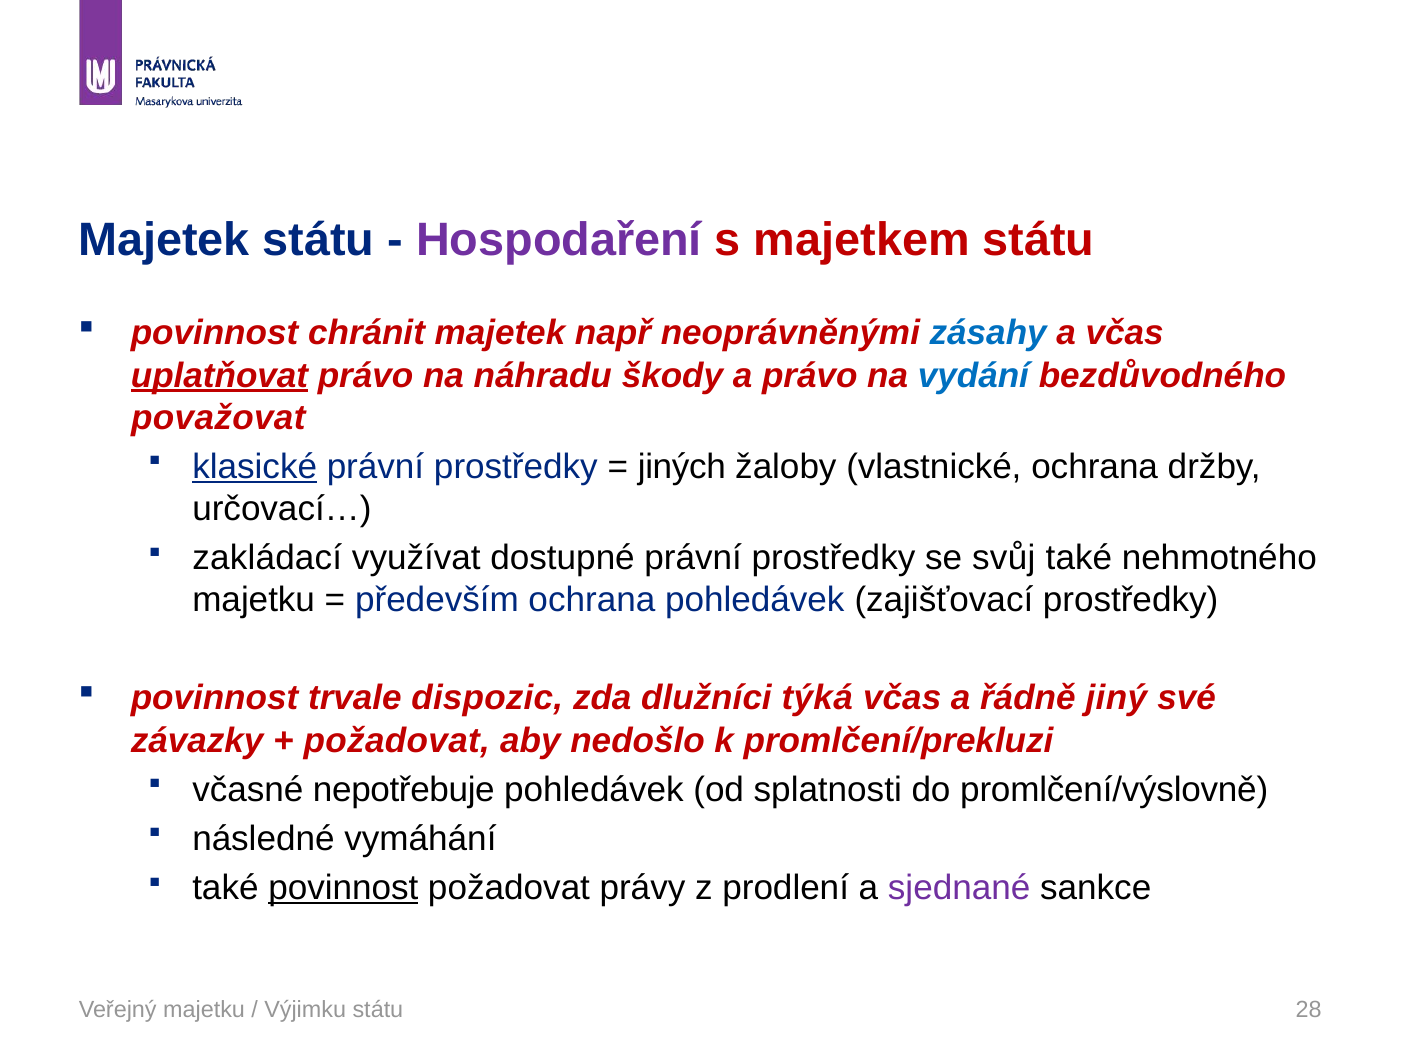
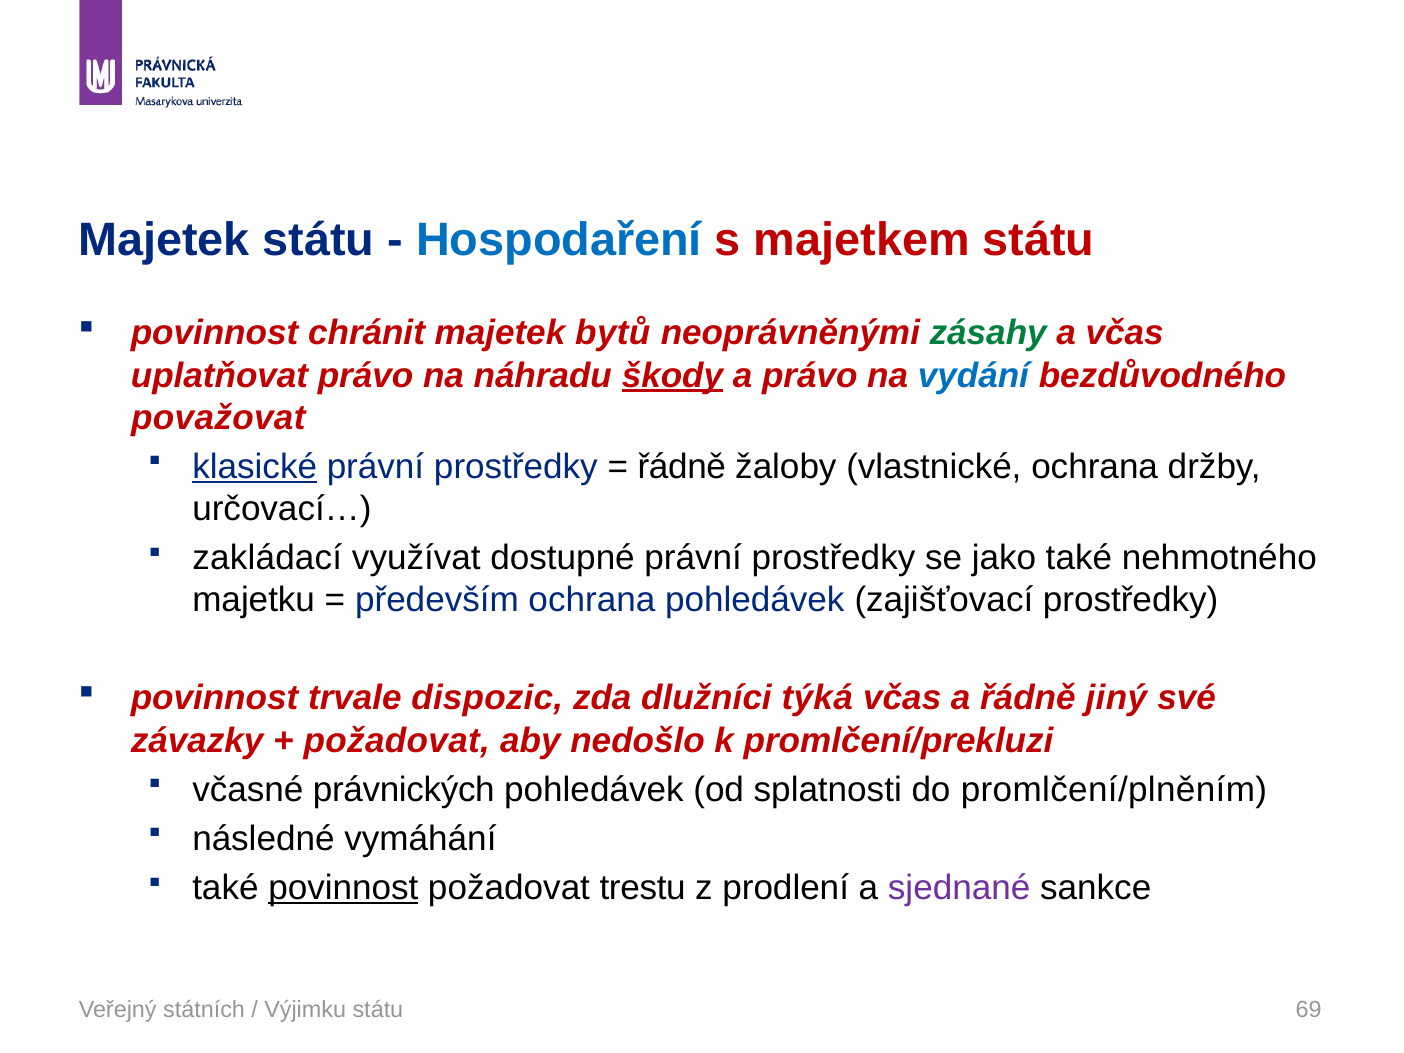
Hospodaření colour: purple -> blue
např: např -> bytů
zásahy colour: blue -> green
uplatňovat underline: present -> none
škody underline: none -> present
jiných at (682, 467): jiných -> řádně
svůj: svůj -> jako
nepotřebuje: nepotřebuje -> právnických
promlčení/výslovně: promlčení/výslovně -> promlčení/plněním
právy: právy -> trestu
Veřejný majetku: majetku -> státních
28: 28 -> 69
